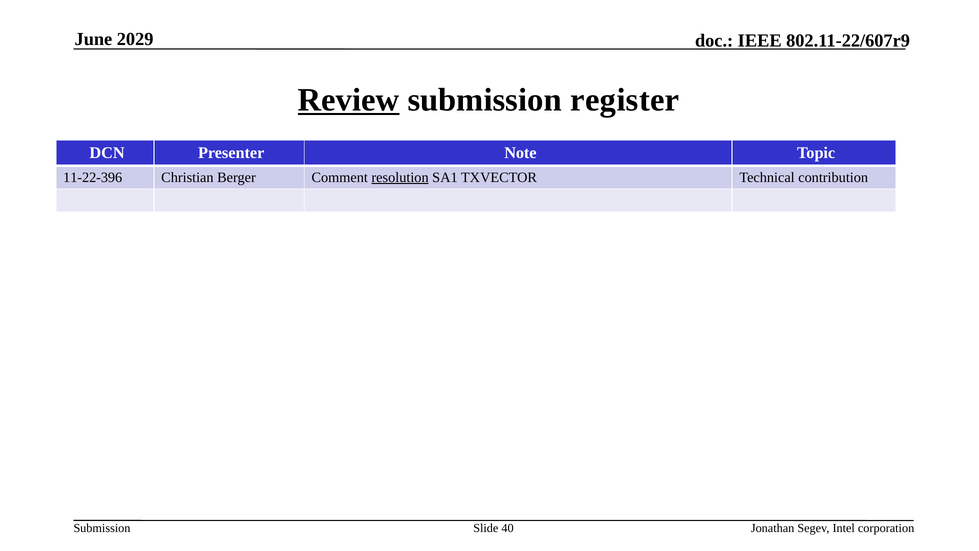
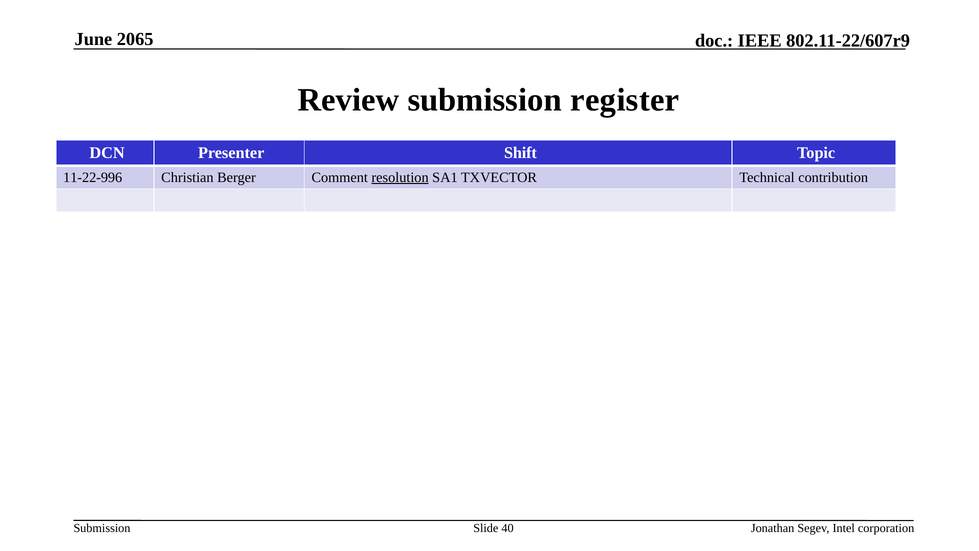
2029: 2029 -> 2065
Review underline: present -> none
Note: Note -> Shift
11-22-396: 11-22-396 -> 11-22-996
